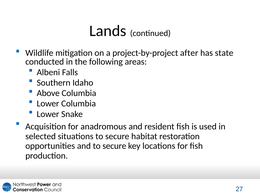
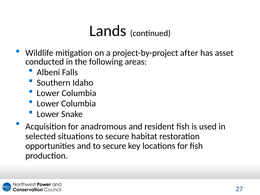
state: state -> asset
Above at (48, 93): Above -> Lower
